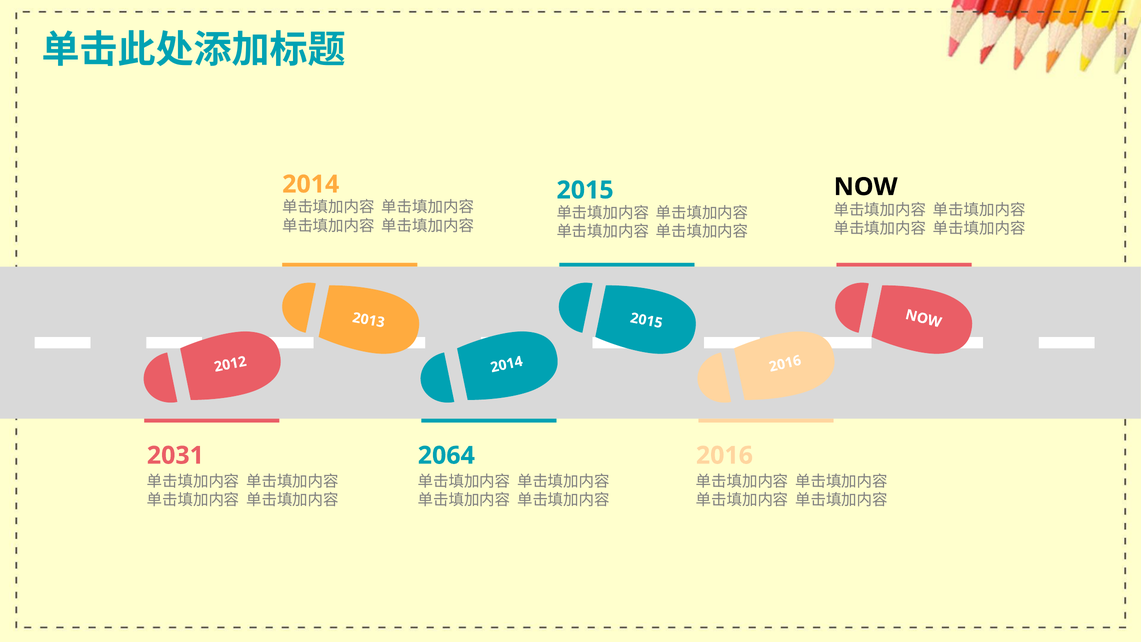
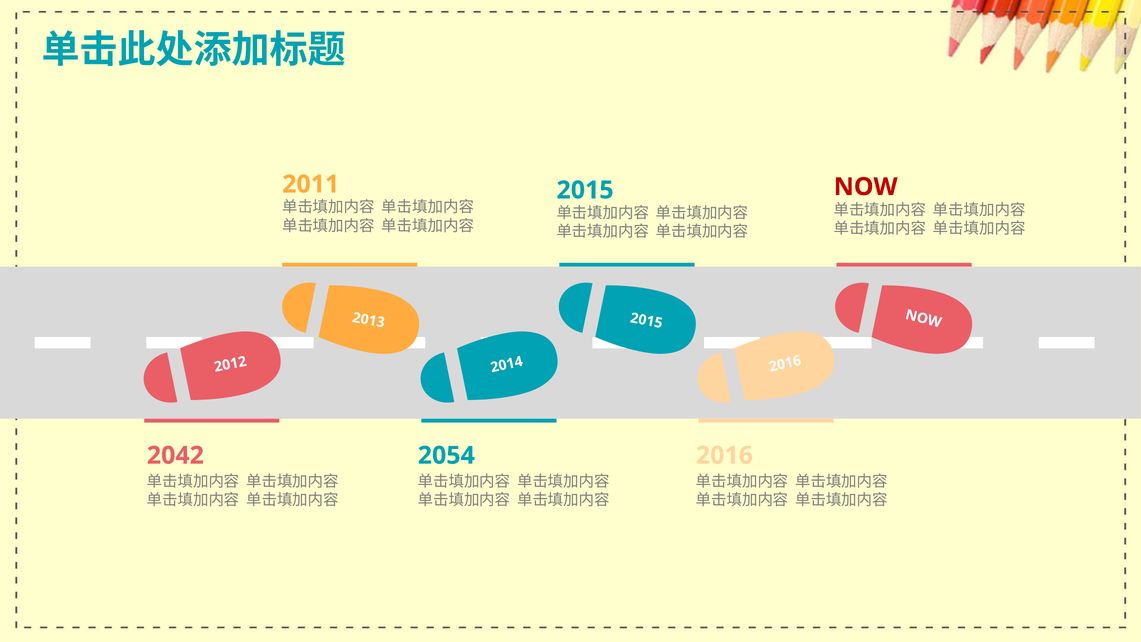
2014 at (311, 184): 2014 -> 2011
NOW colour: black -> red
2031: 2031 -> 2042
2064: 2064 -> 2054
